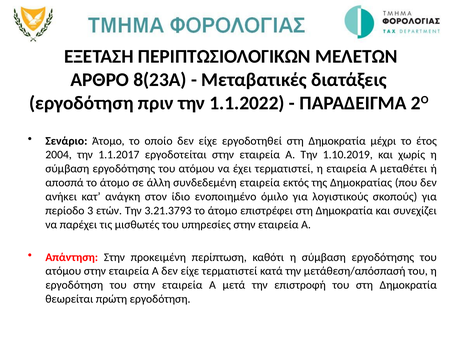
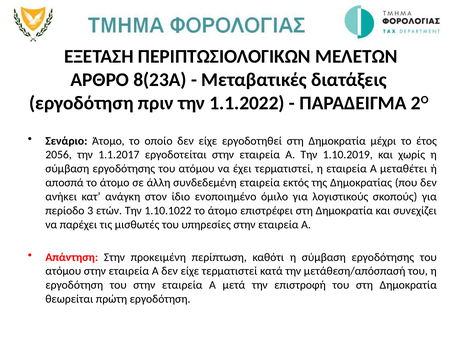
2004: 2004 -> 2056
3.21.3793: 3.21.3793 -> 1.10.1022
